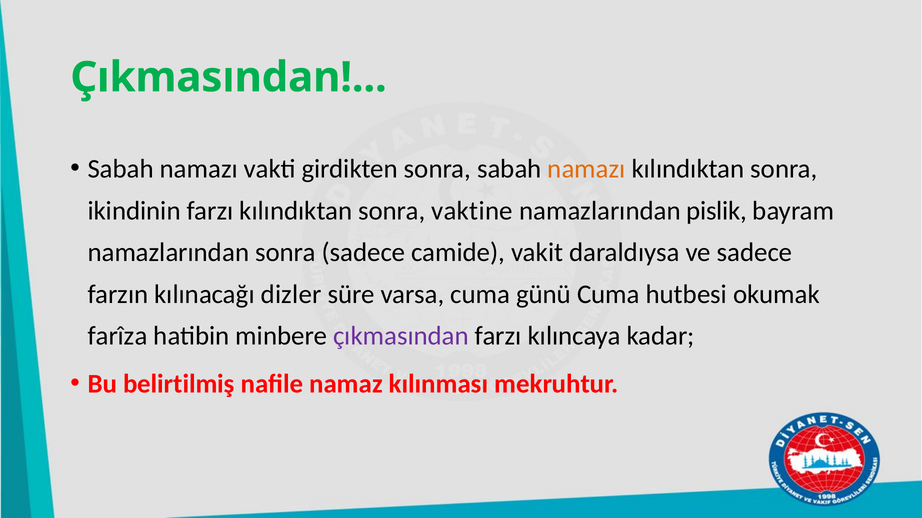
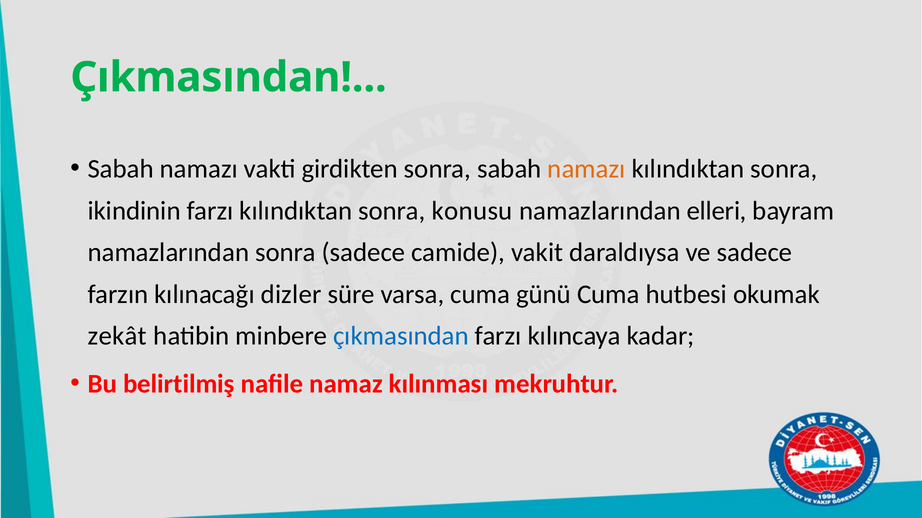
vaktine: vaktine -> konusu
pislik: pislik -> elleri
farîza: farîza -> zekât
çıkmasından at (401, 336) colour: purple -> blue
